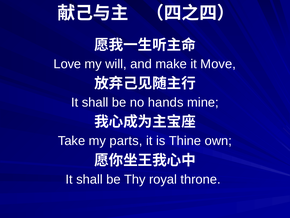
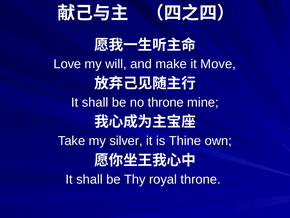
no hands: hands -> throne
parts: parts -> silver
